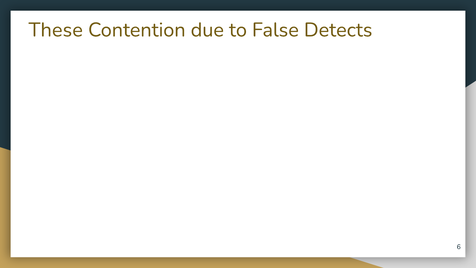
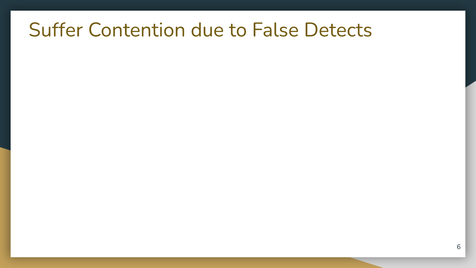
These: These -> Suffer
